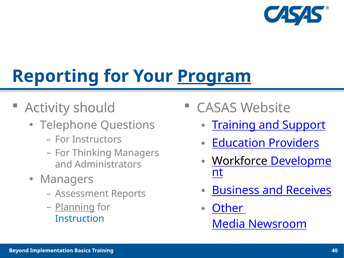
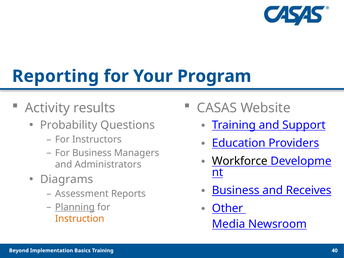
Program underline: present -> none
should: should -> results
Telephone: Telephone -> Probability
For Thinking: Thinking -> Business
Managers at (67, 179): Managers -> Diagrams
Instruction colour: blue -> orange
